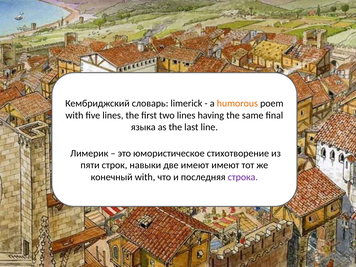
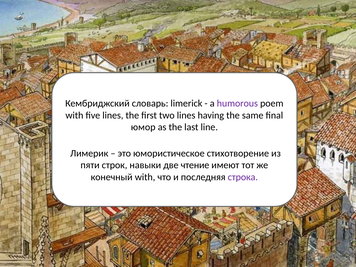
humorous colour: orange -> purple
языка: языка -> юмор
две имеют: имеют -> чтение
